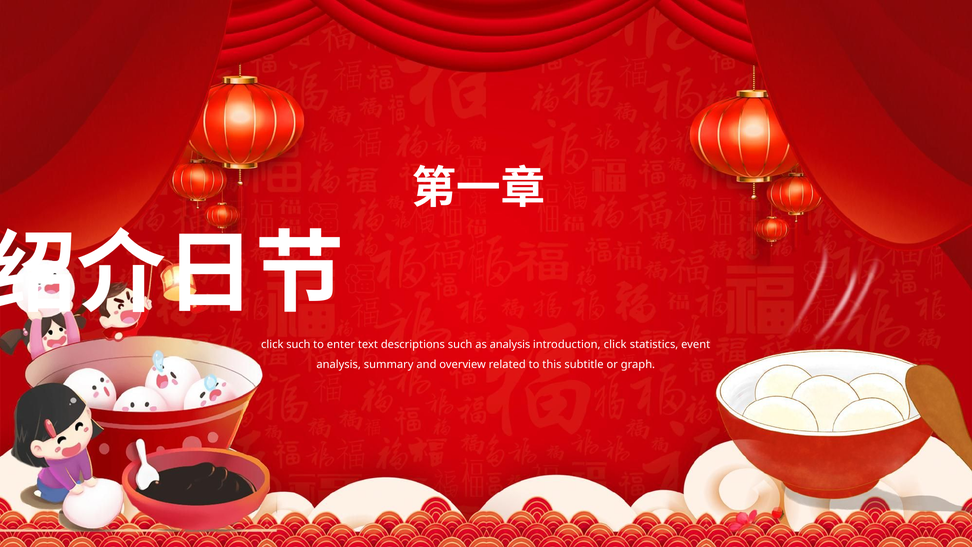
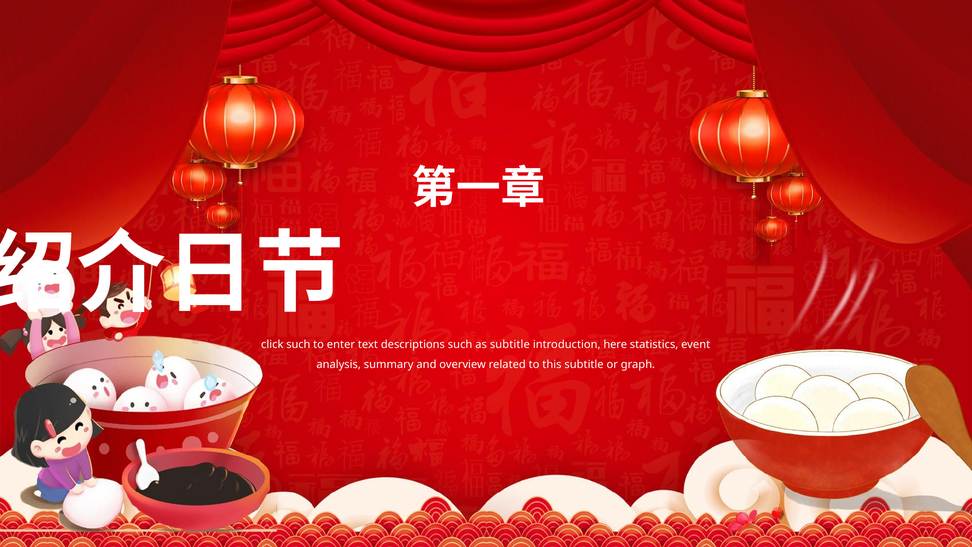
as analysis: analysis -> subtitle
introduction click: click -> here
